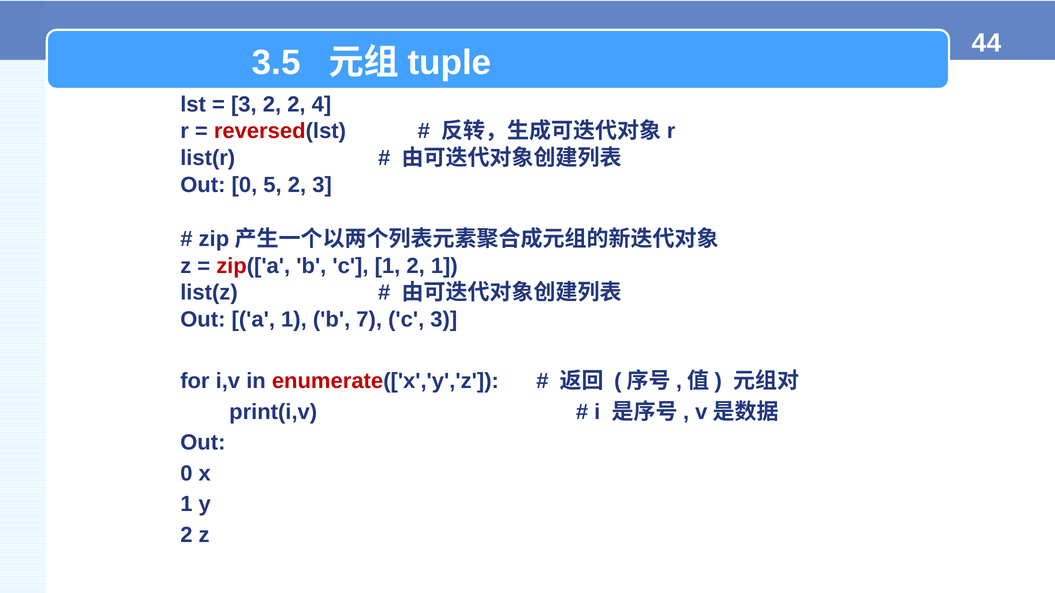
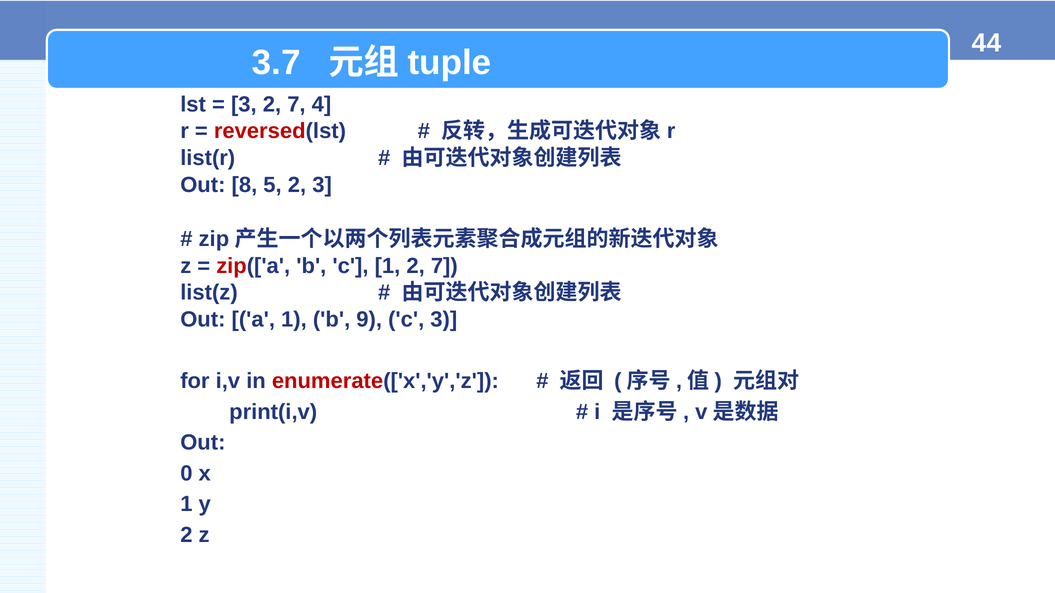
3.5: 3.5 -> 3.7
3 2 2: 2 -> 7
0 at (244, 185): 0 -> 8
1 2 1: 1 -> 7
7: 7 -> 9
